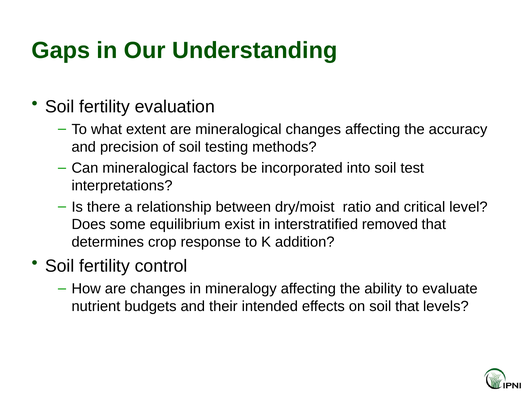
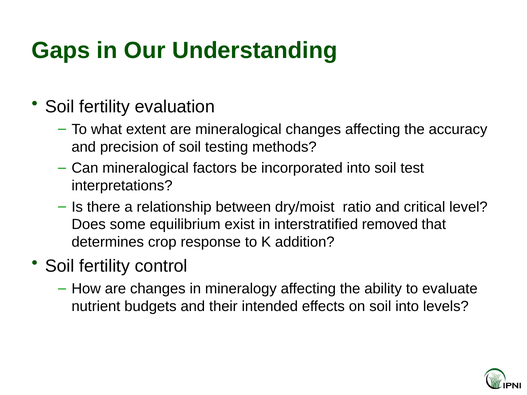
soil that: that -> into
